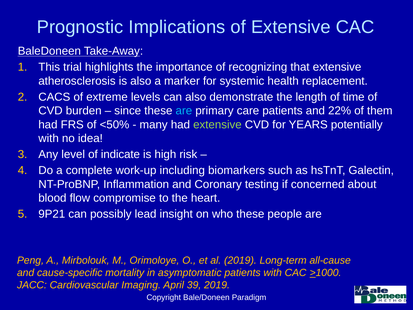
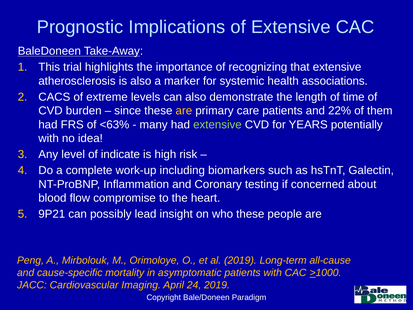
replacement: replacement -> associations
are at (184, 111) colour: light blue -> yellow
<50%: <50% -> <63%
39: 39 -> 24
